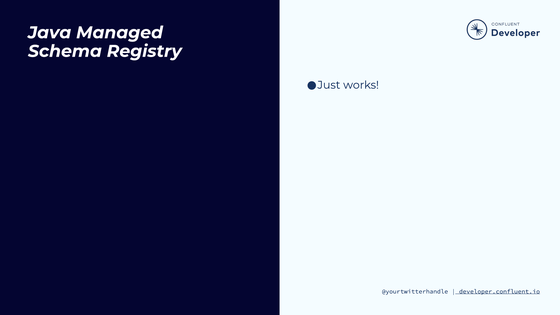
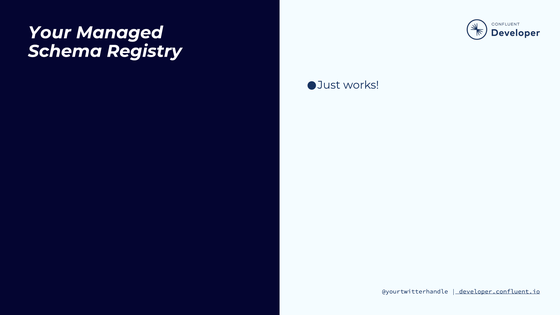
Java: Java -> Your
